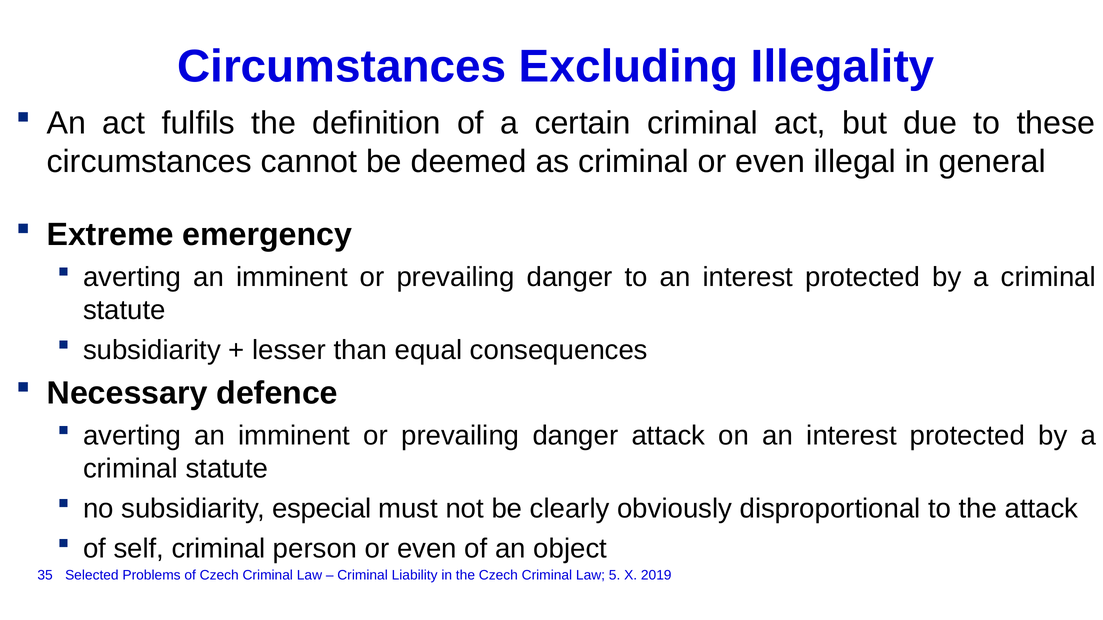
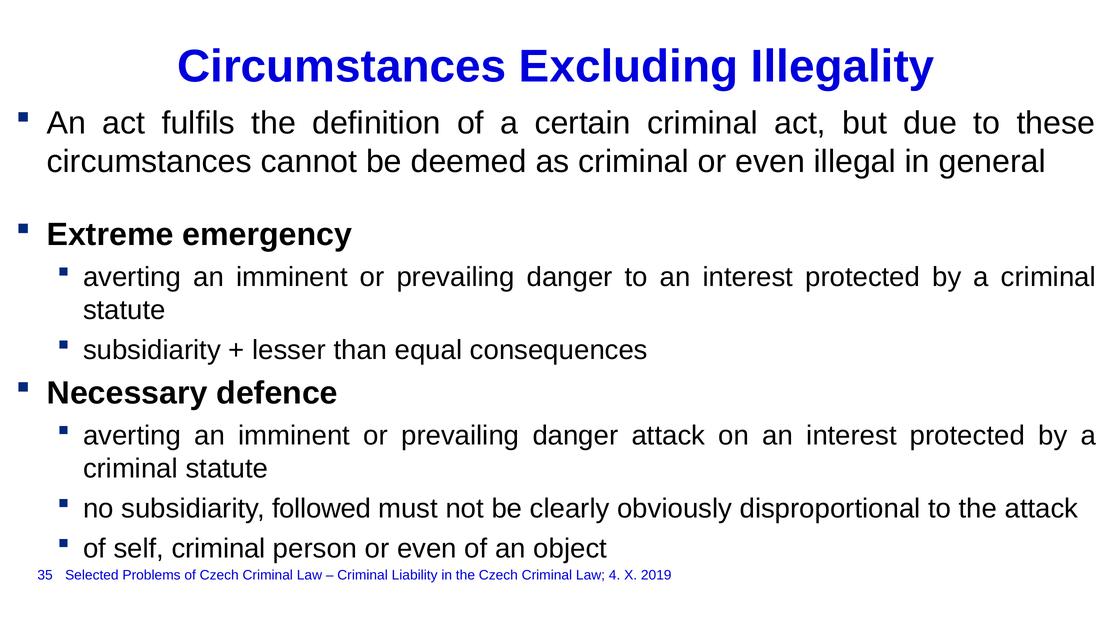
especial: especial -> followed
5: 5 -> 4
